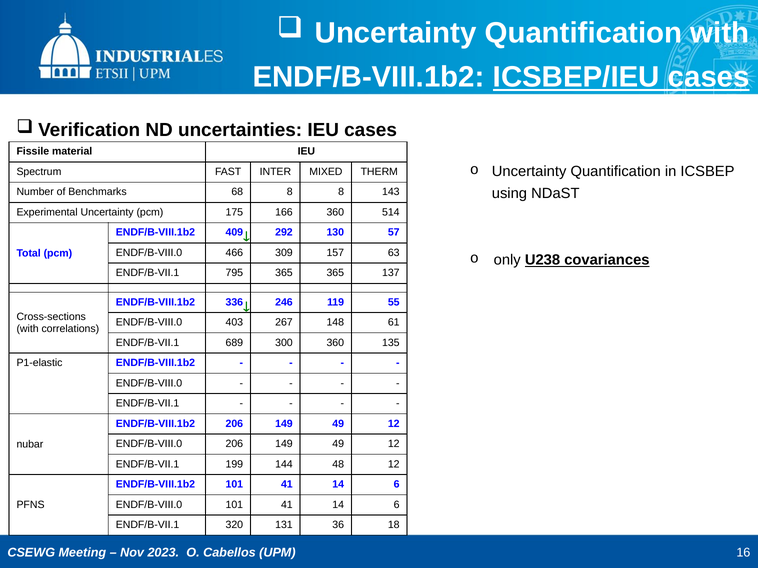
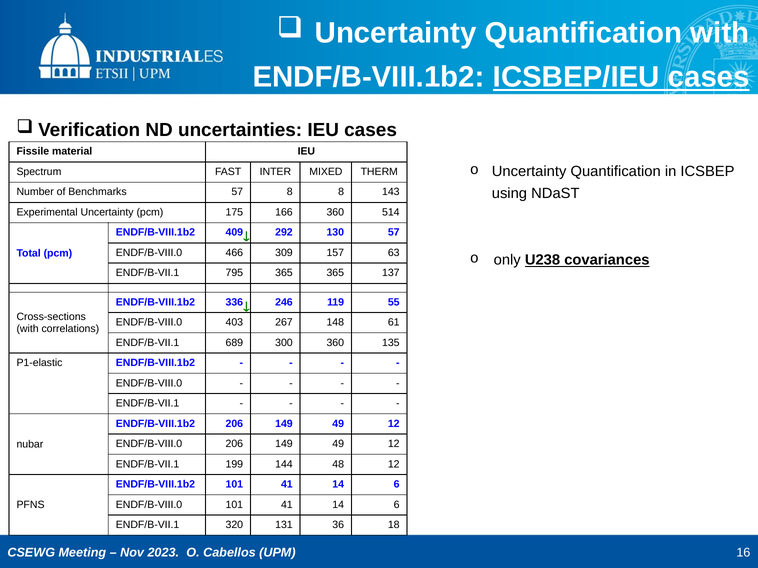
Benchmarks 68: 68 -> 57
